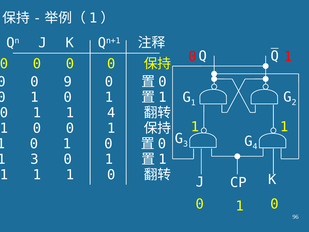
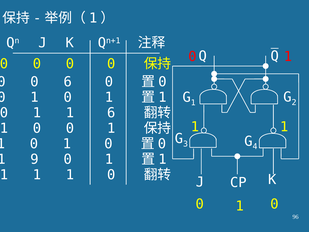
0 9: 9 -> 6
1 4: 4 -> 6
3 at (35, 159): 3 -> 9
